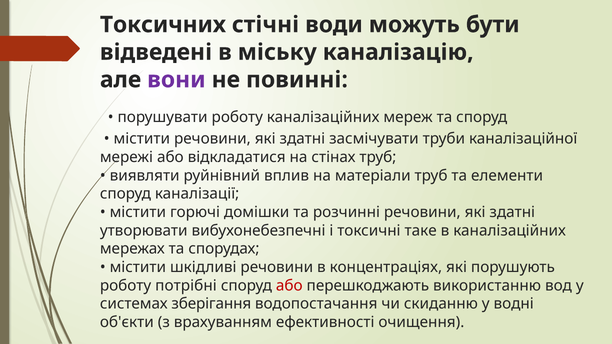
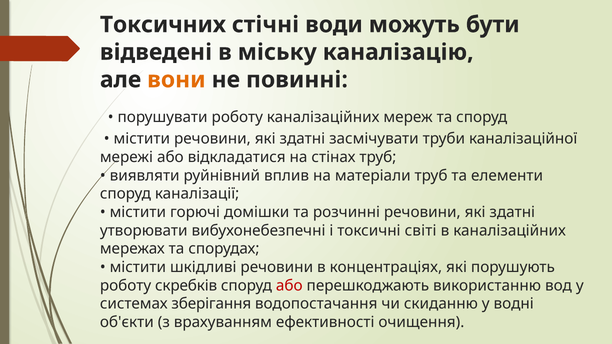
вони colour: purple -> orange
таке: таке -> світі
потрібні: потрібні -> скребків
